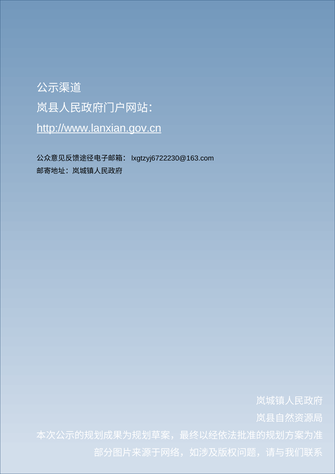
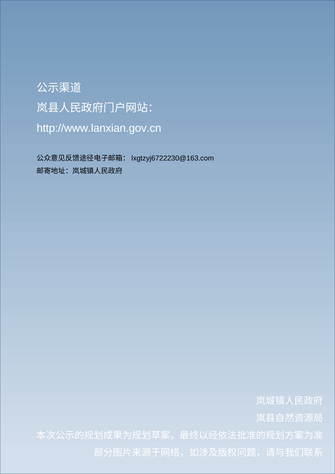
http://www.lanxian.gov.cn underline: present -> none
